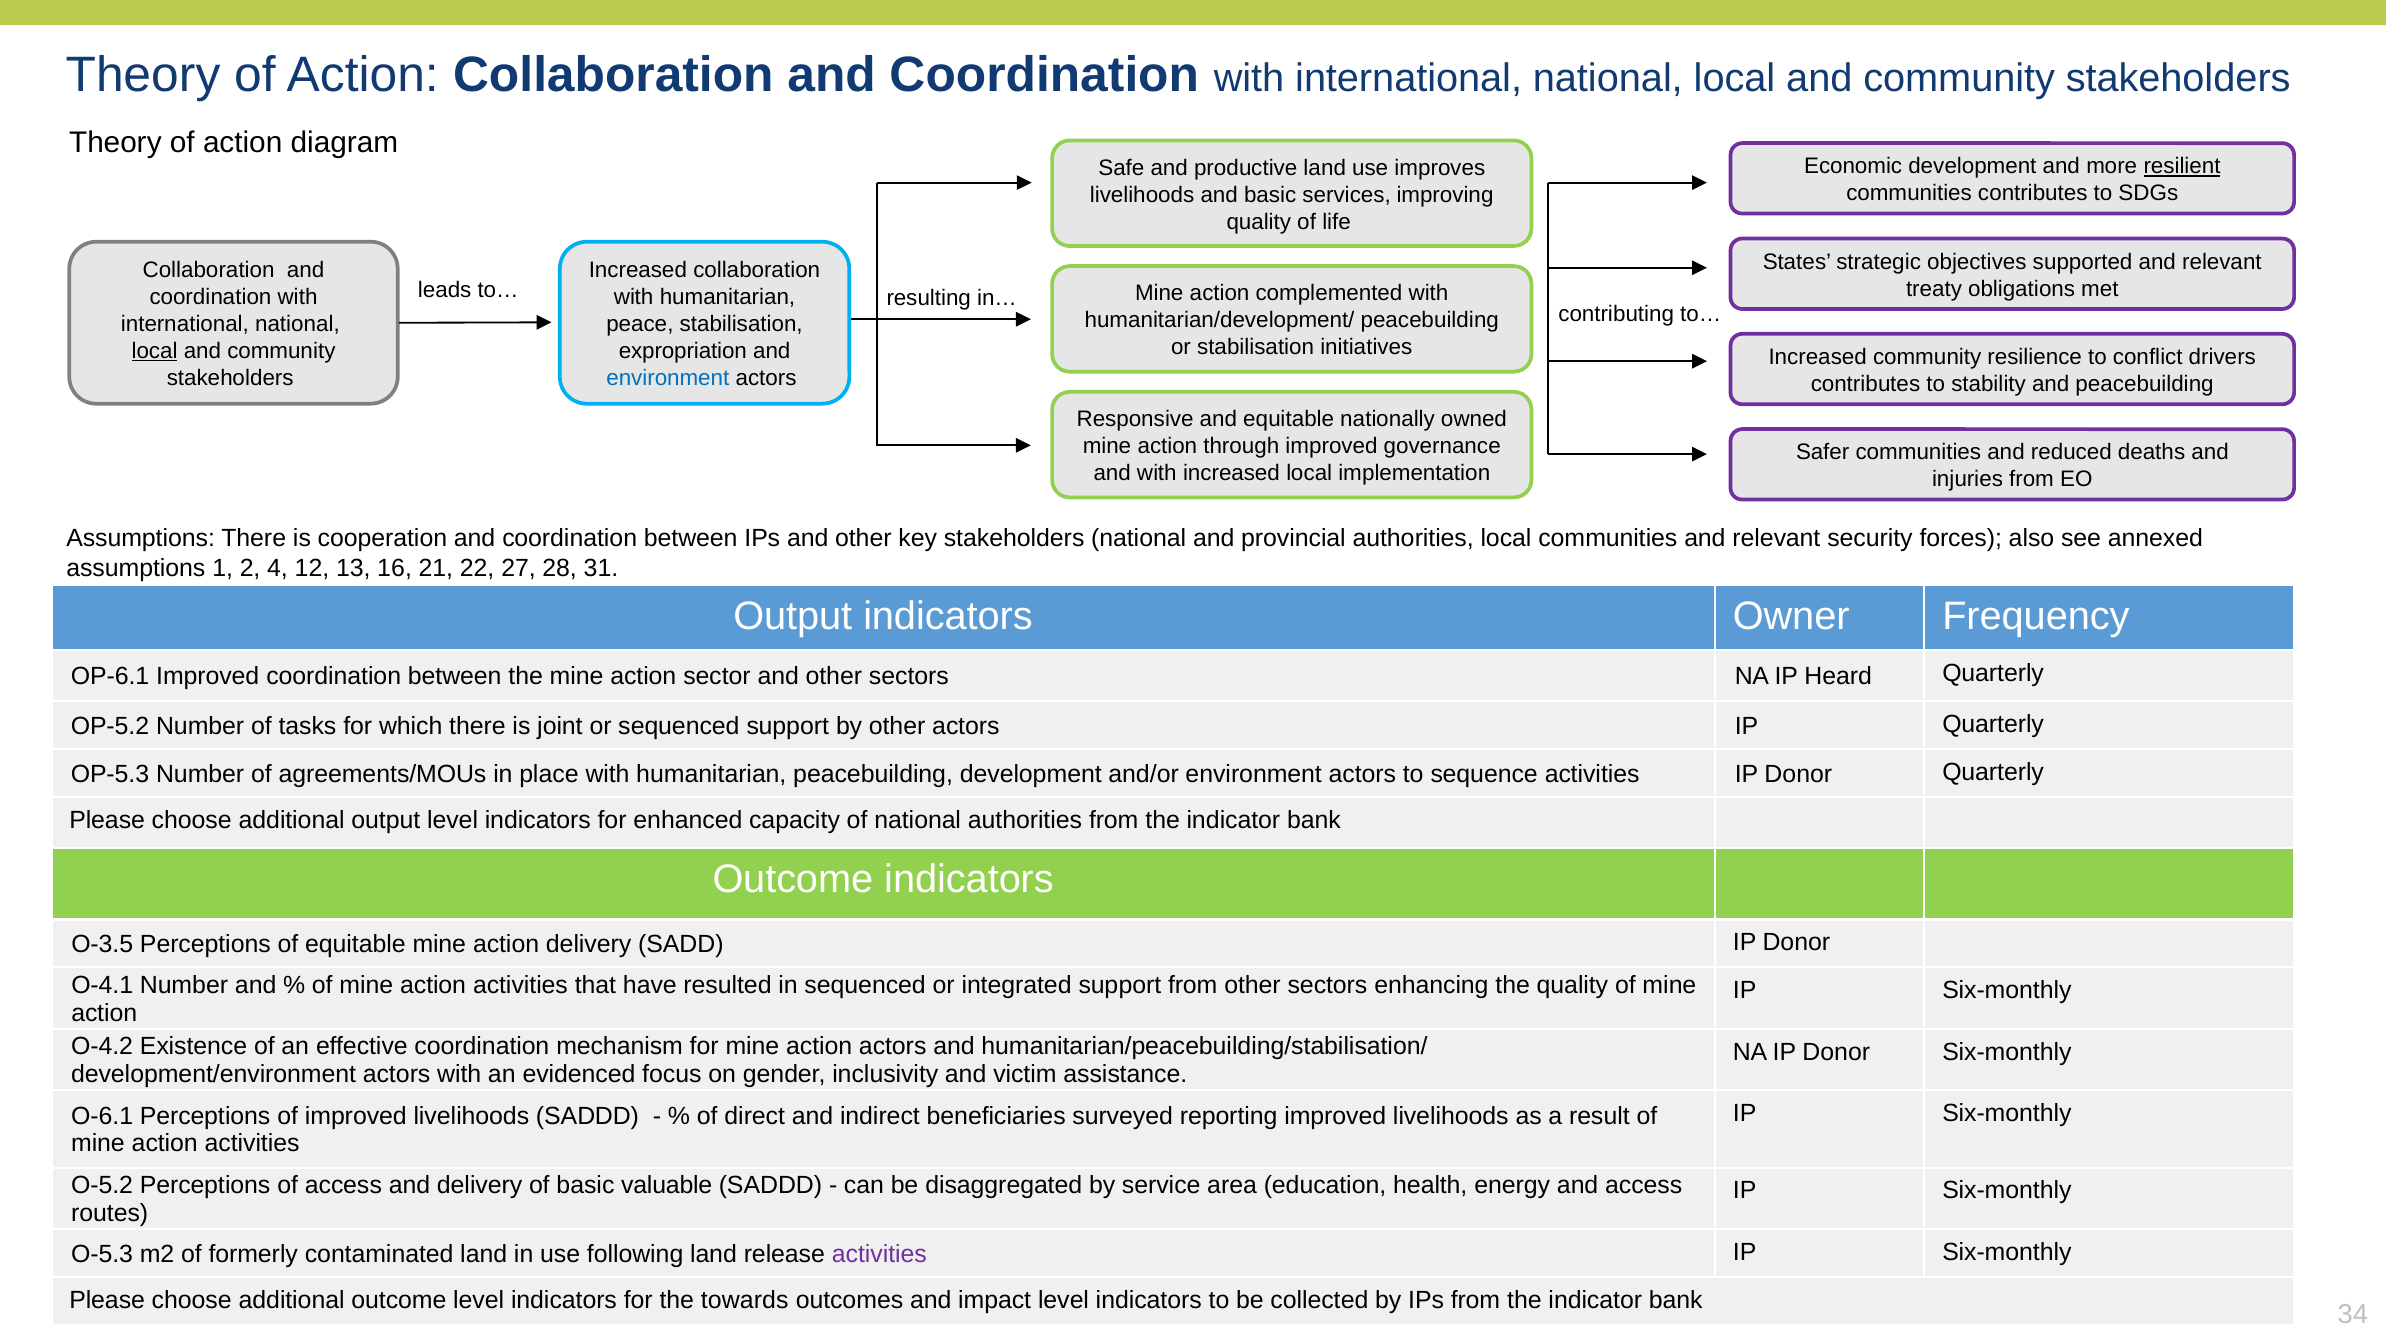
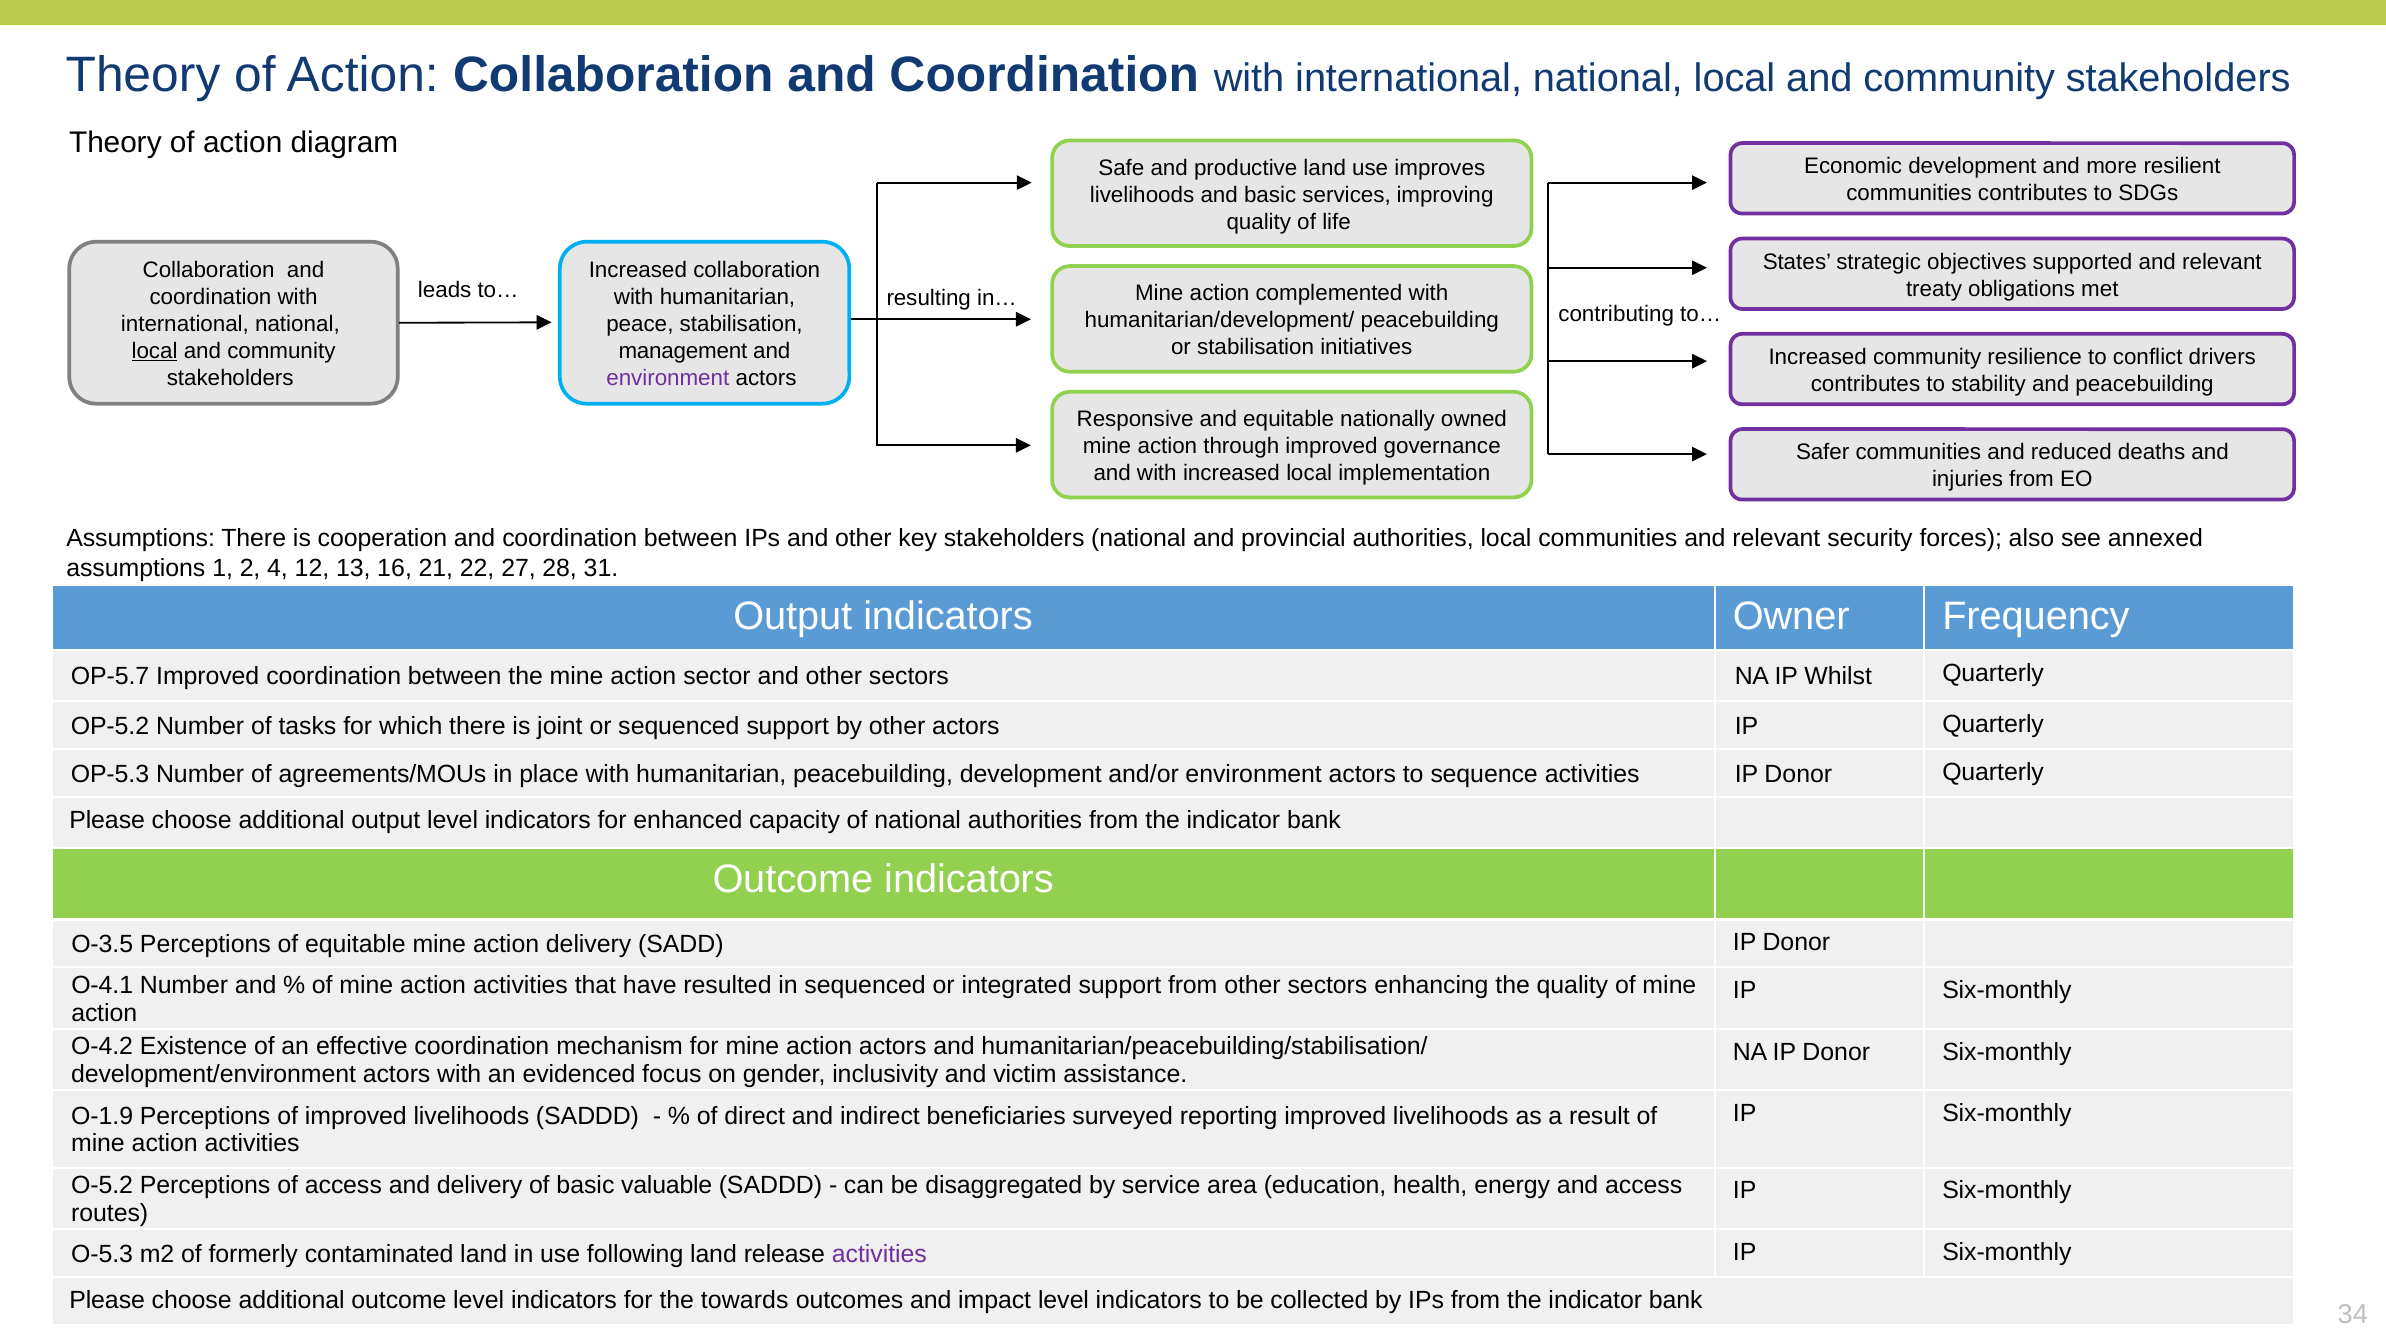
resilient underline: present -> none
expropriation: expropriation -> management
environment at (668, 378) colour: blue -> purple
OP-6.1: OP-6.1 -> OP-5.7
Heard: Heard -> Whilst
O-6.1: O-6.1 -> O-1.9
